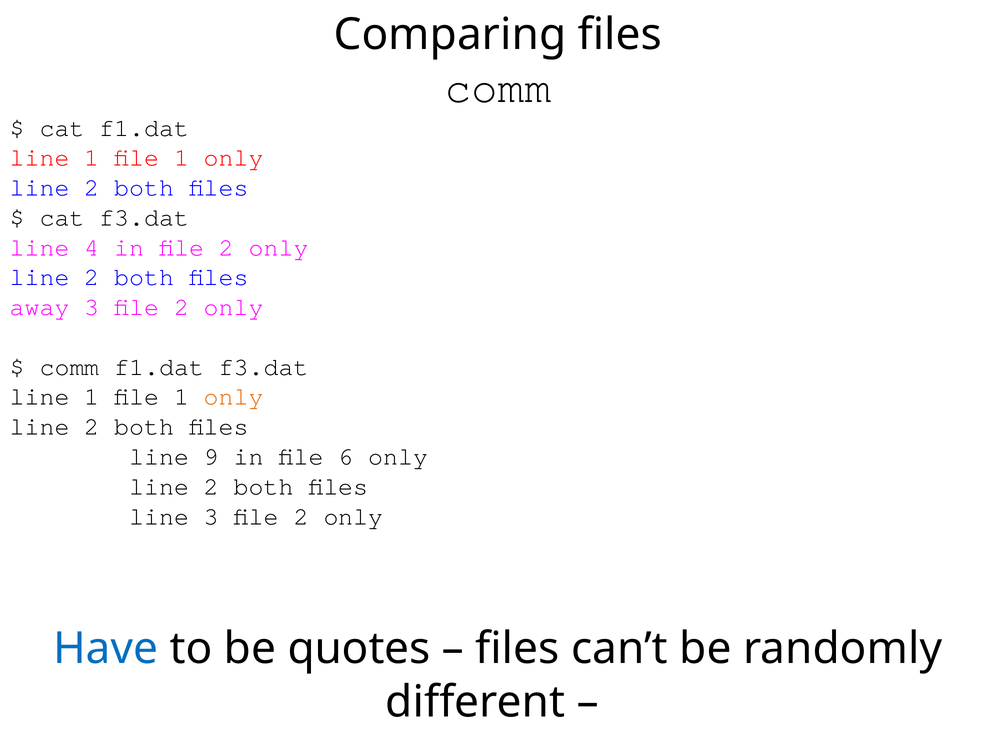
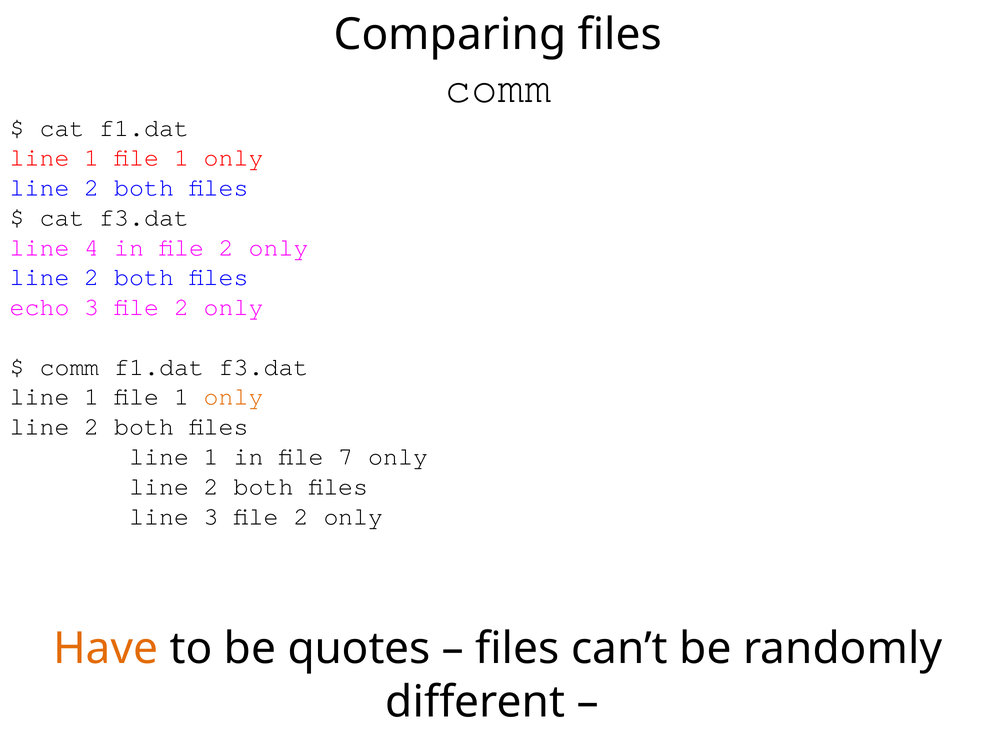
away: away -> echo
9 at (211, 457): 9 -> 1
6: 6 -> 7
Have colour: blue -> orange
